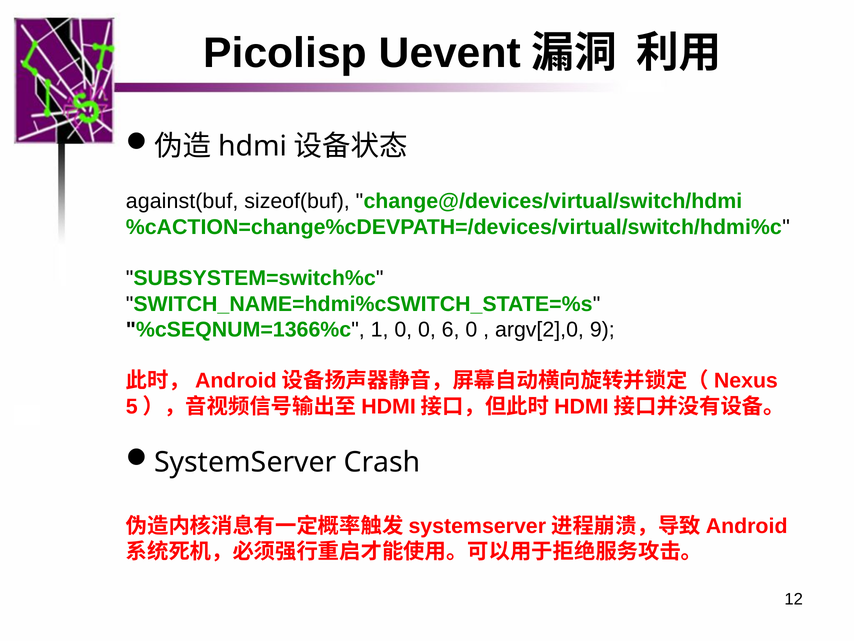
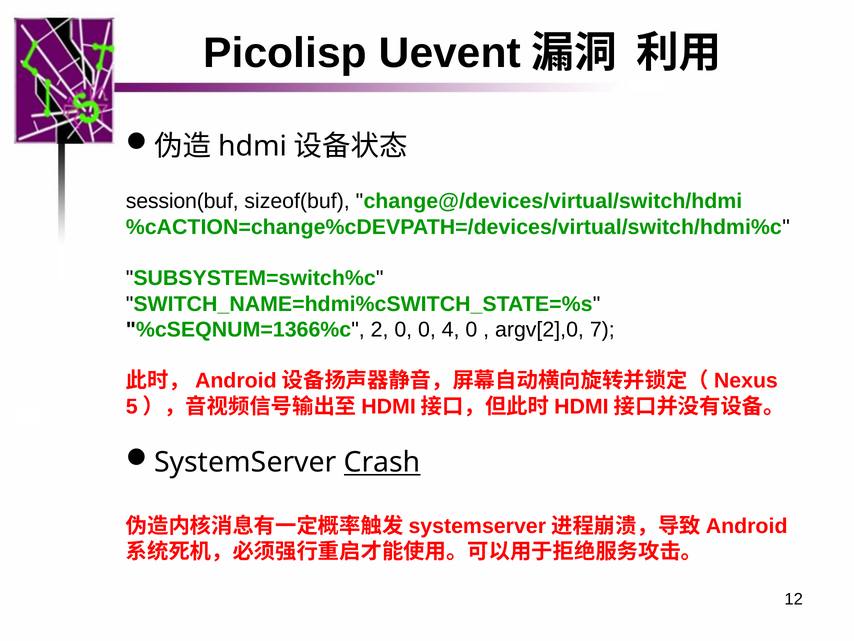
against(buf: against(buf -> session(buf
1: 1 -> 2
6: 6 -> 4
9: 9 -> 7
Crash underline: none -> present
